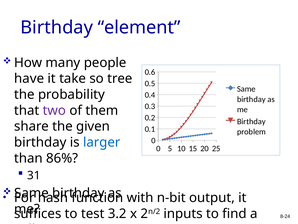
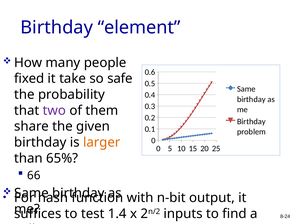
have: have -> fixed
tree: tree -> safe
larger colour: blue -> orange
86%: 86% -> 65%
31: 31 -> 66
3.2: 3.2 -> 1.4
